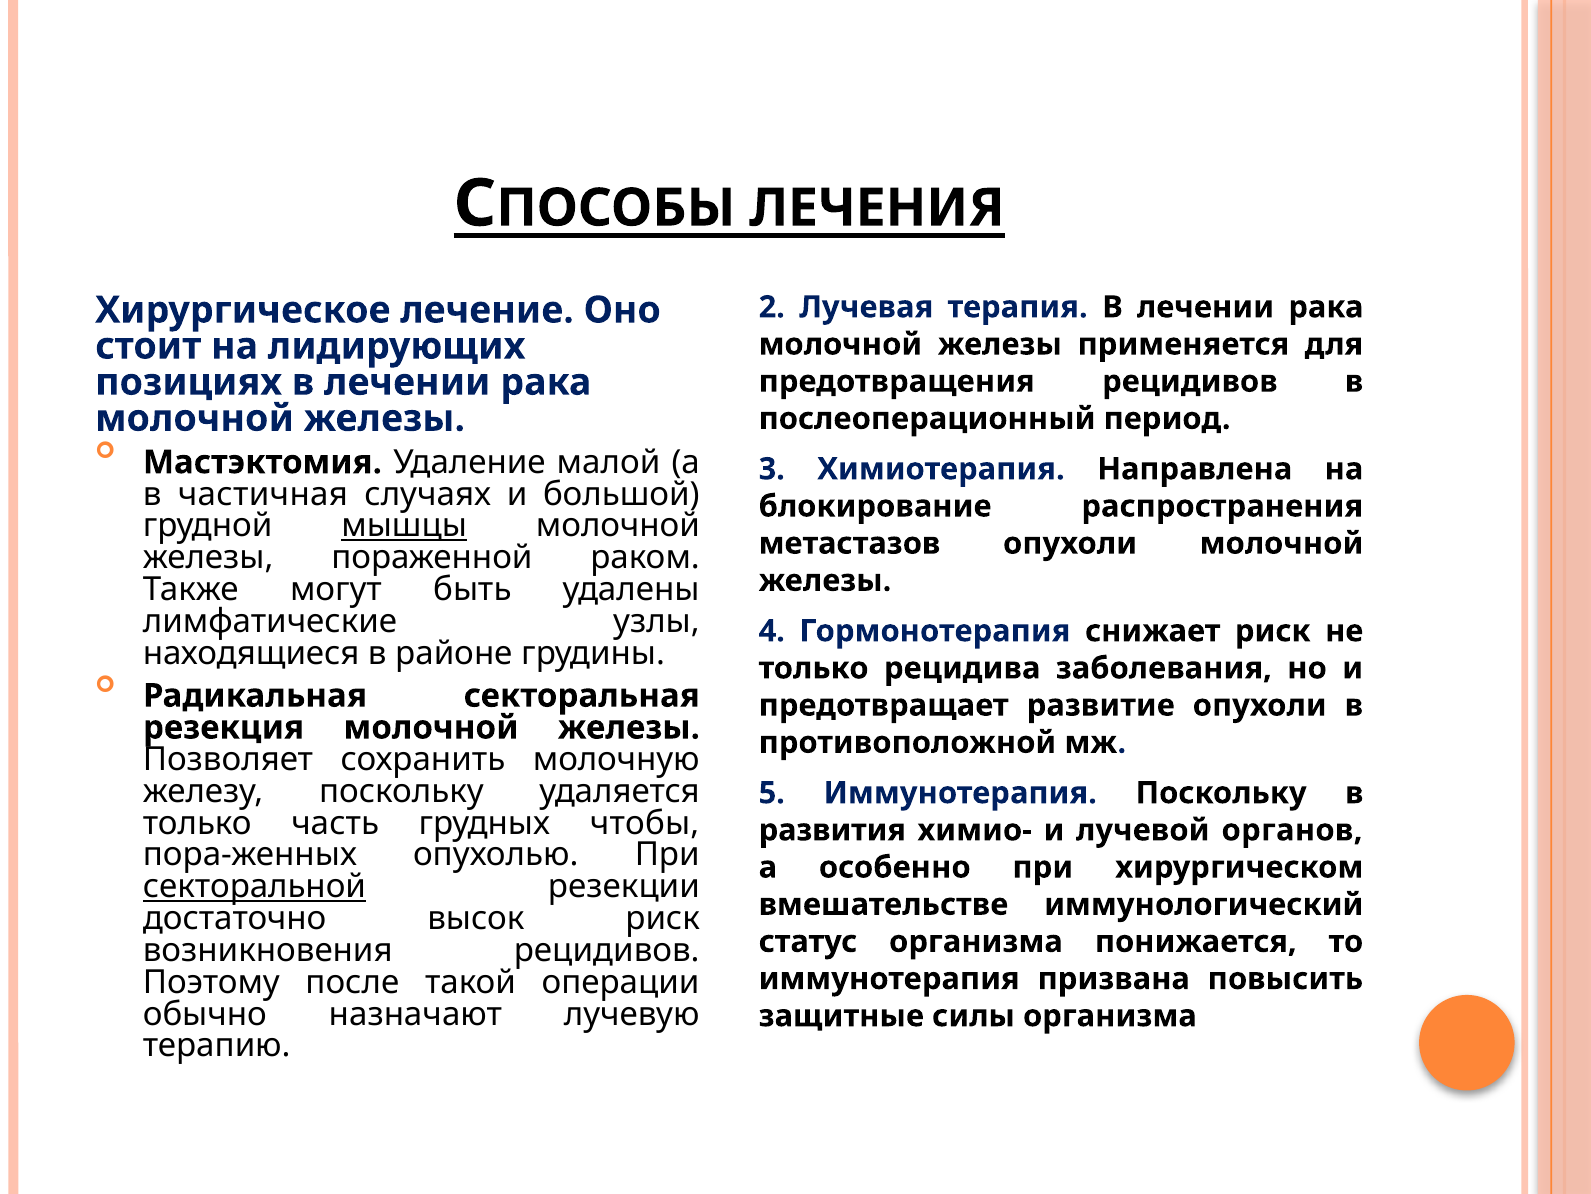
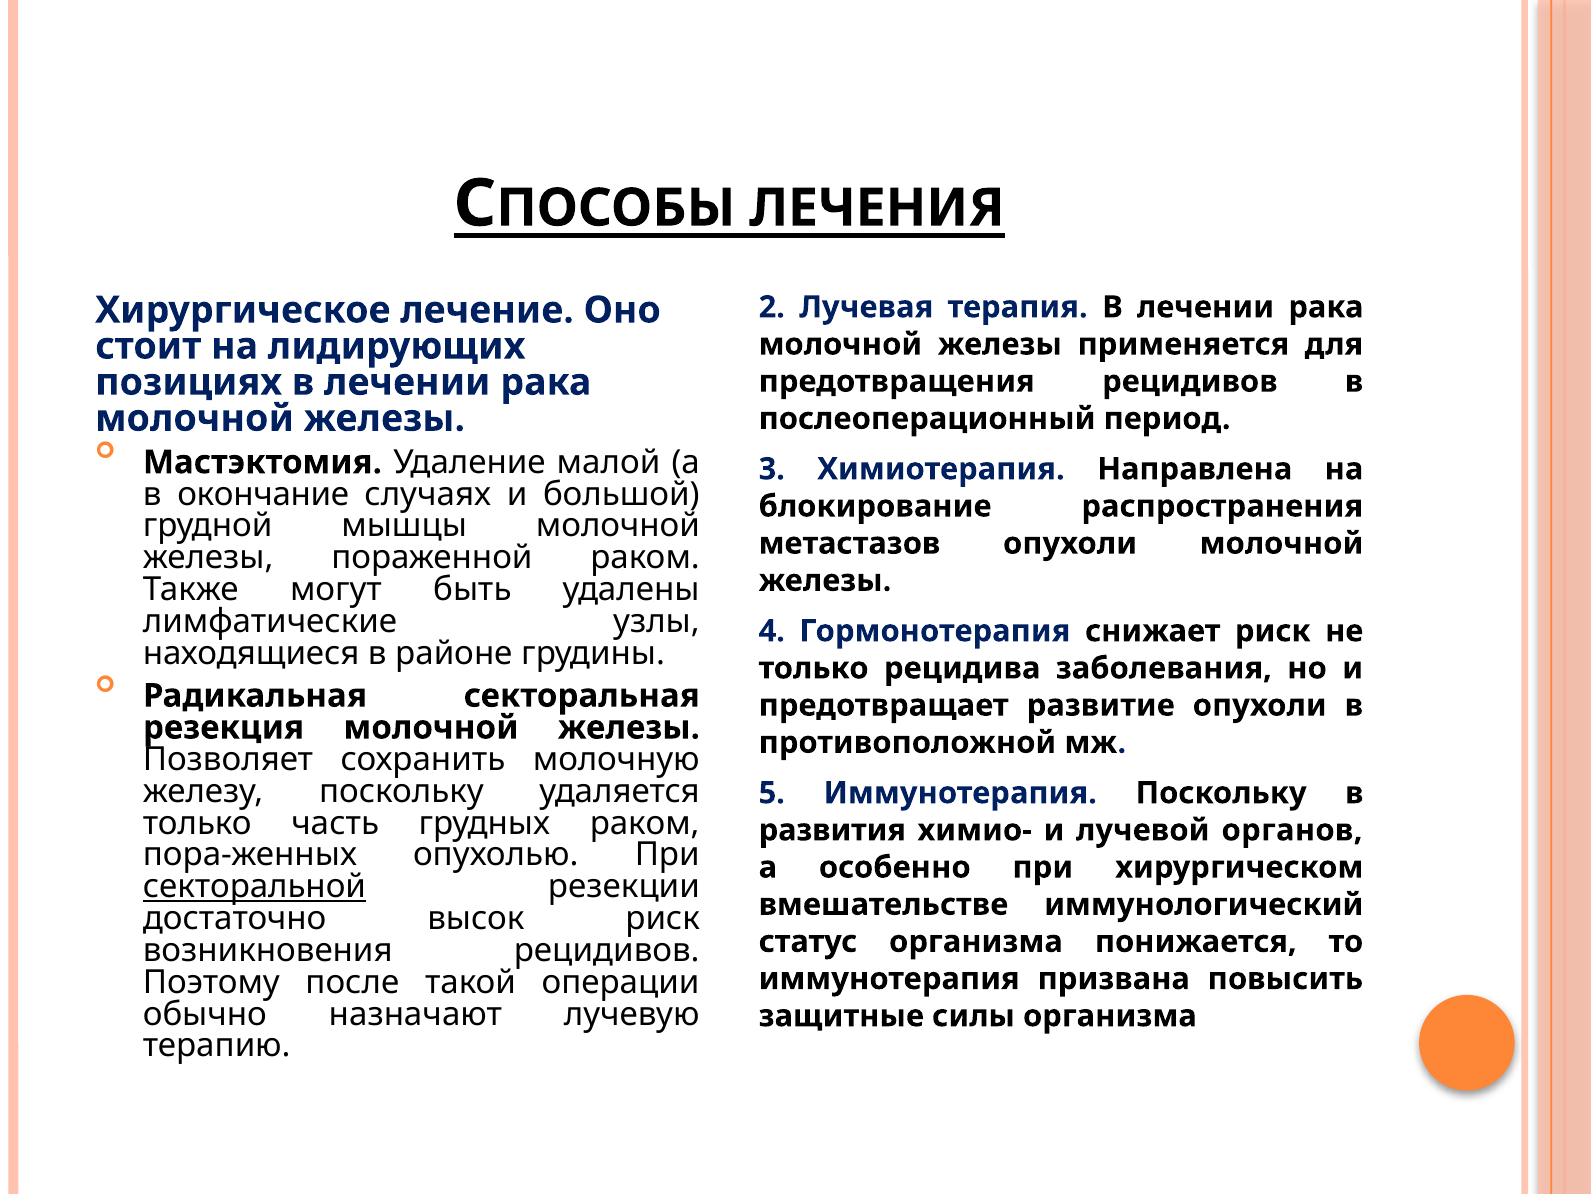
частичная: частичная -> окончание
мышцы underline: present -> none
грудных чтобы: чтобы -> раком
